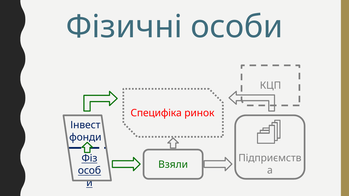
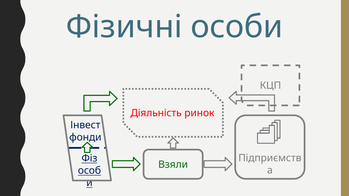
Специфіка: Специфіка -> Діяльність
